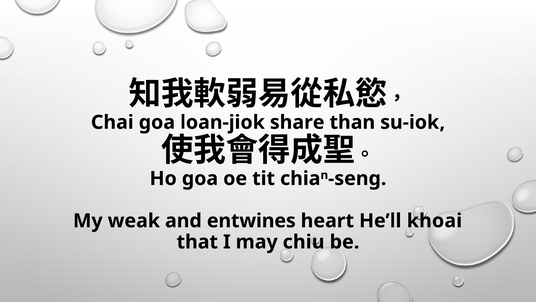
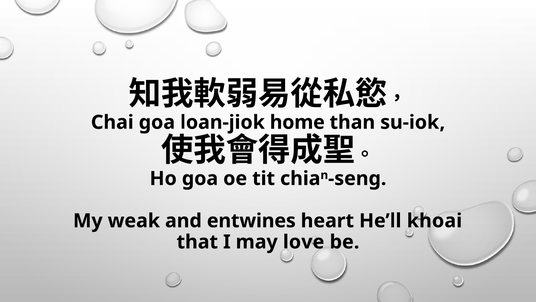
share: share -> home
chiu: chiu -> love
